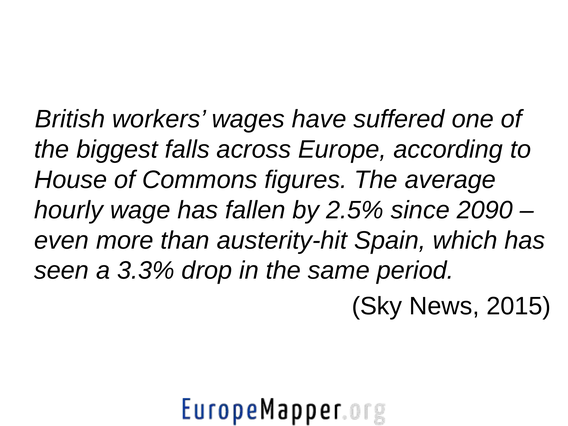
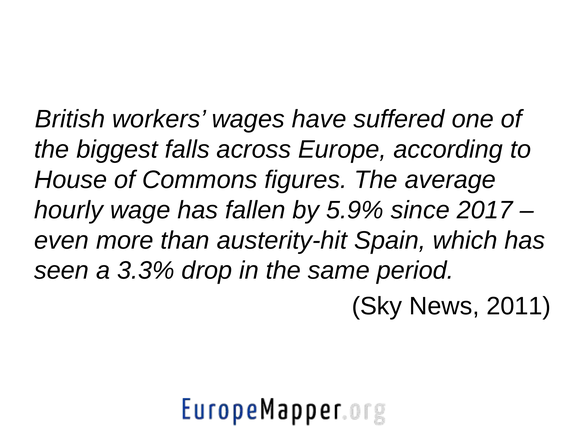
2.5%: 2.5% -> 5.9%
2090: 2090 -> 2017
2015: 2015 -> 2011
